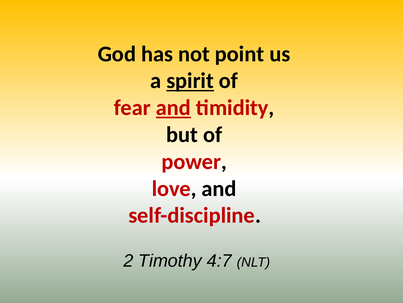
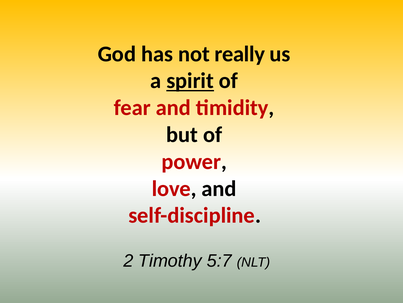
point: point -> really
and at (173, 108) underline: present -> none
4:7: 4:7 -> 5:7
